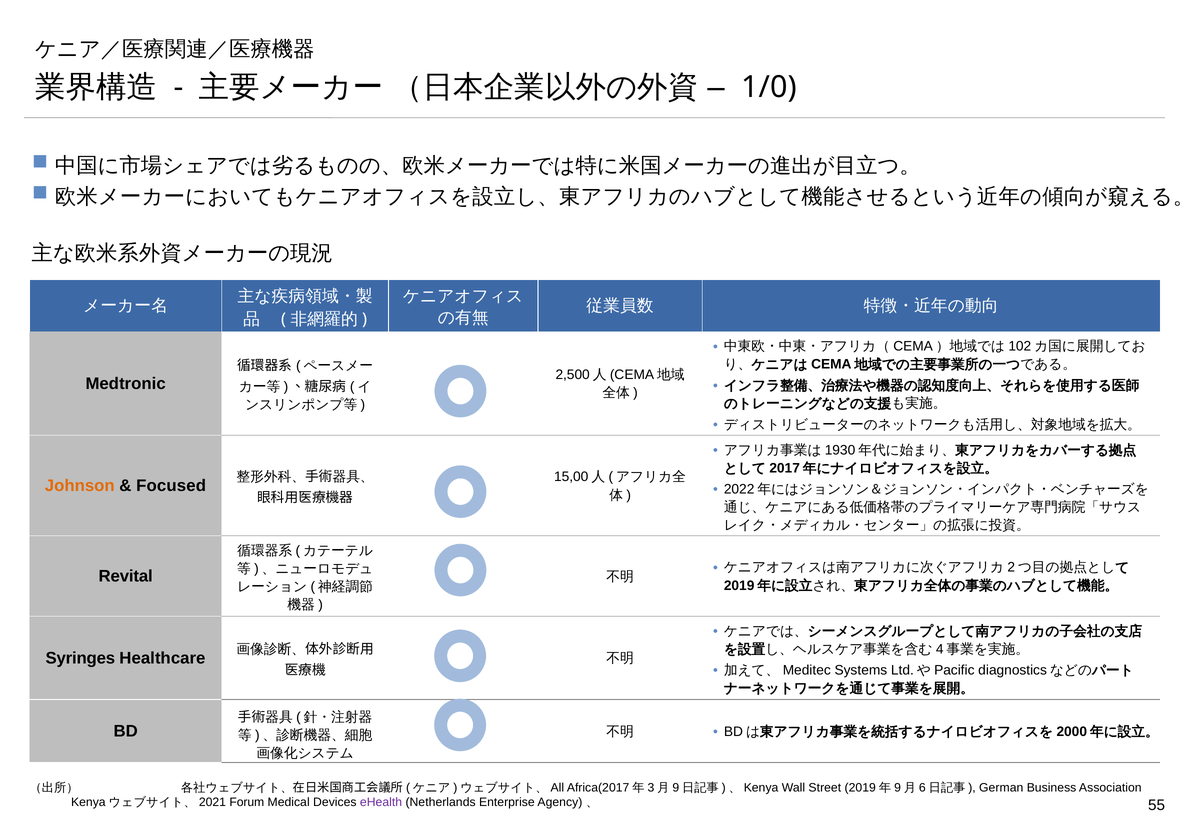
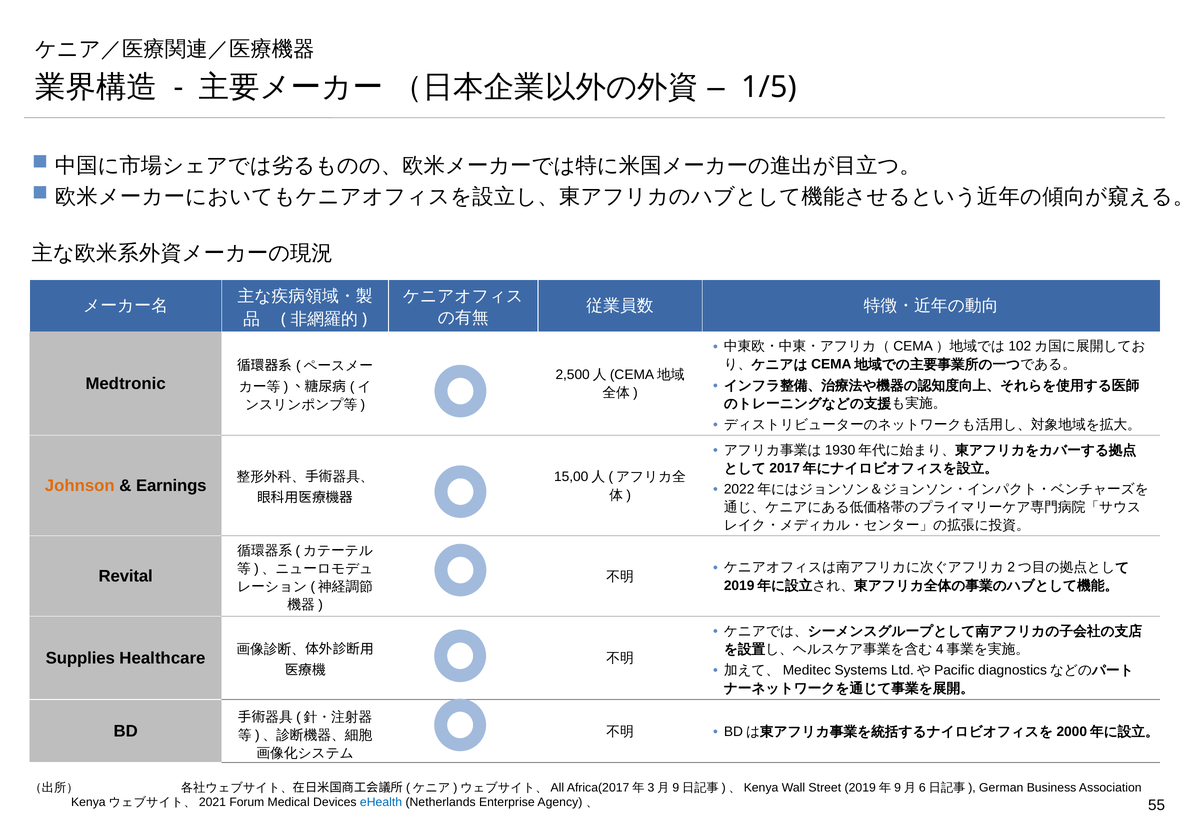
1/0: 1/0 -> 1/5
Focused: Focused -> Earnings
Syringes: Syringes -> Supplies
eHealth colour: purple -> blue
